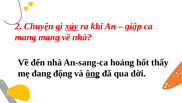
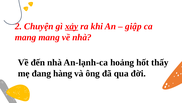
An-sang-ca: An-sang-ca -> An-lạnh-ca
động: động -> hàng
ông underline: present -> none
